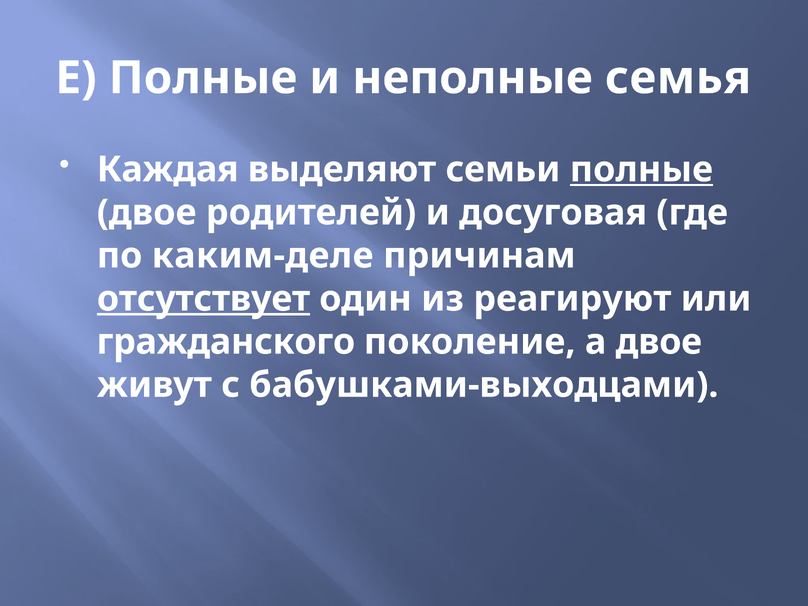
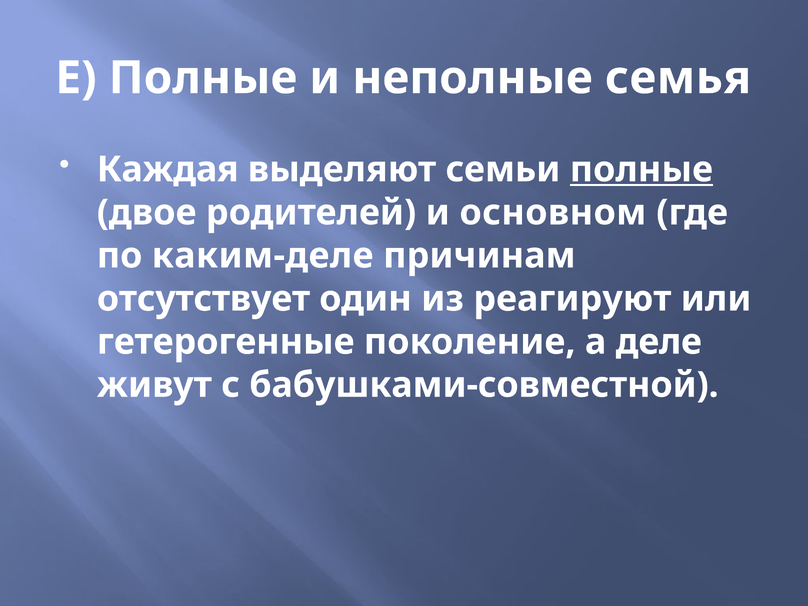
досуговая: досуговая -> основном
отсутствует underline: present -> none
гражданского: гражданского -> гетерогенные
а двое: двое -> деле
бабушками-выходцами: бабушками-выходцами -> бабушками-совместной
